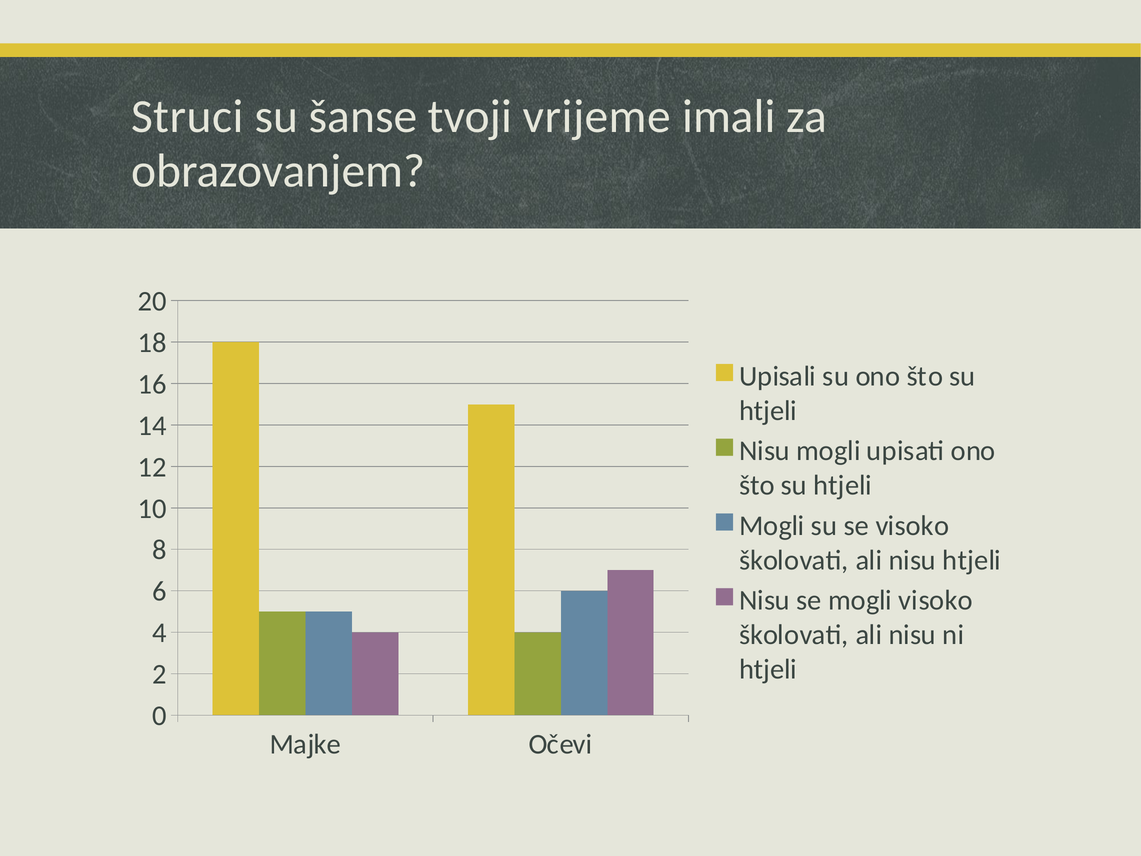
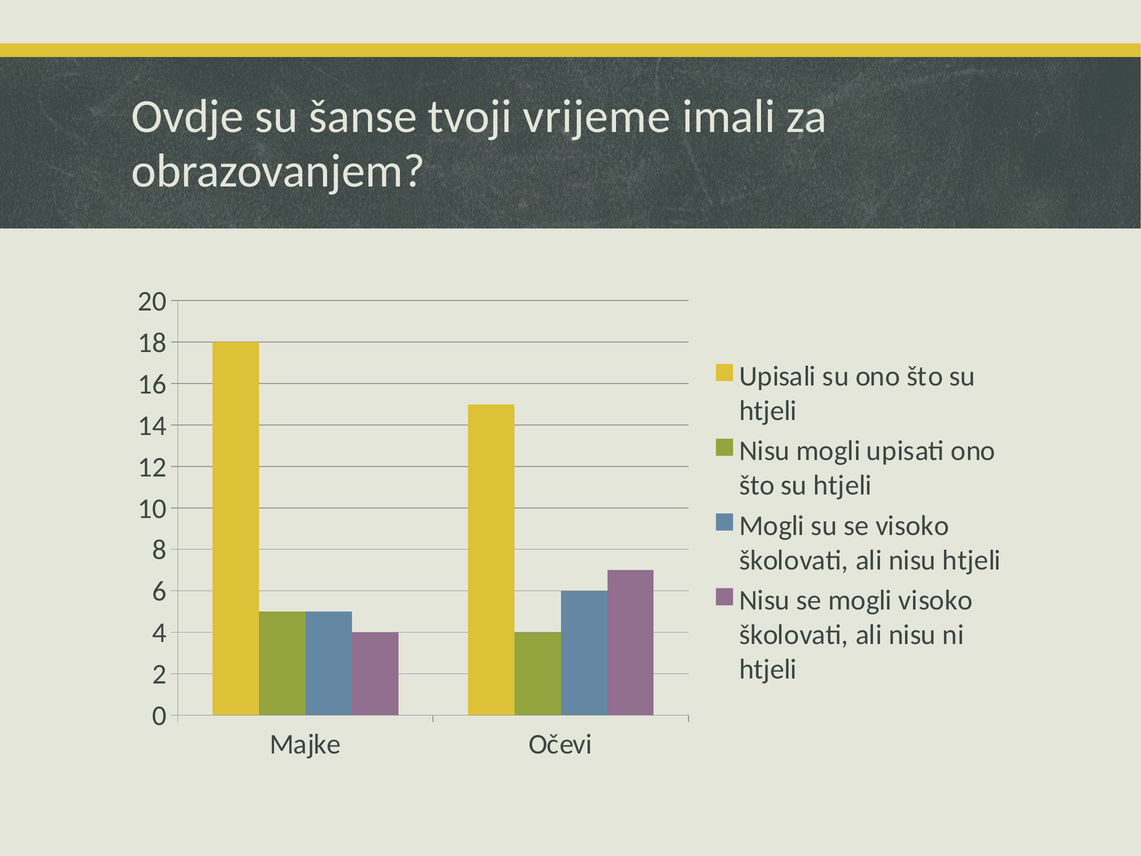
Struci: Struci -> Ovdje
